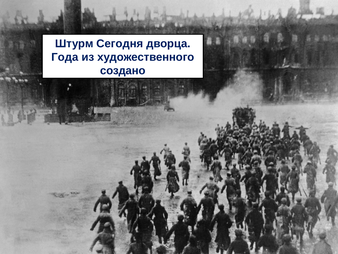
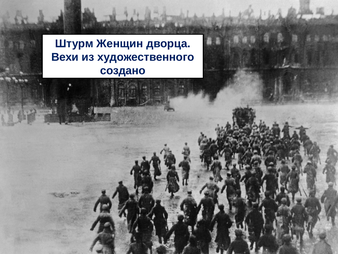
Сегодня: Сегодня -> Женщин
Года: Года -> Вехи
